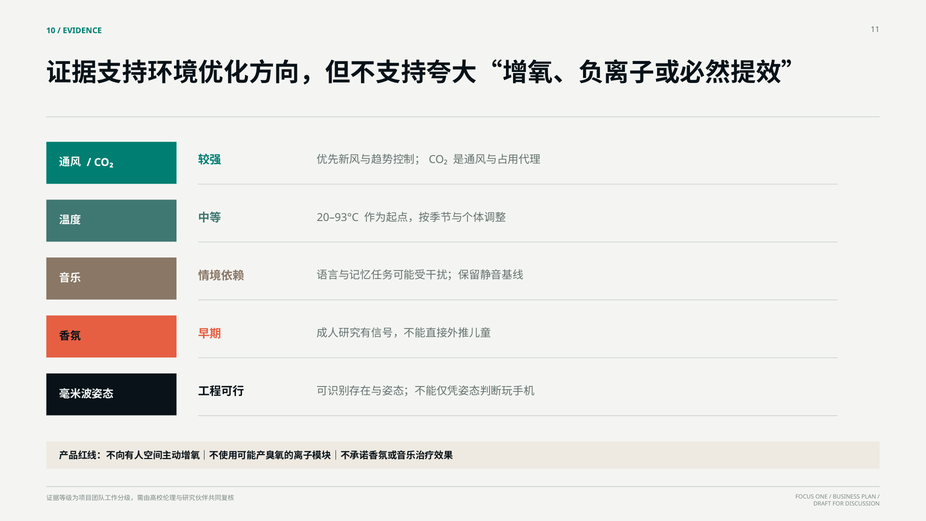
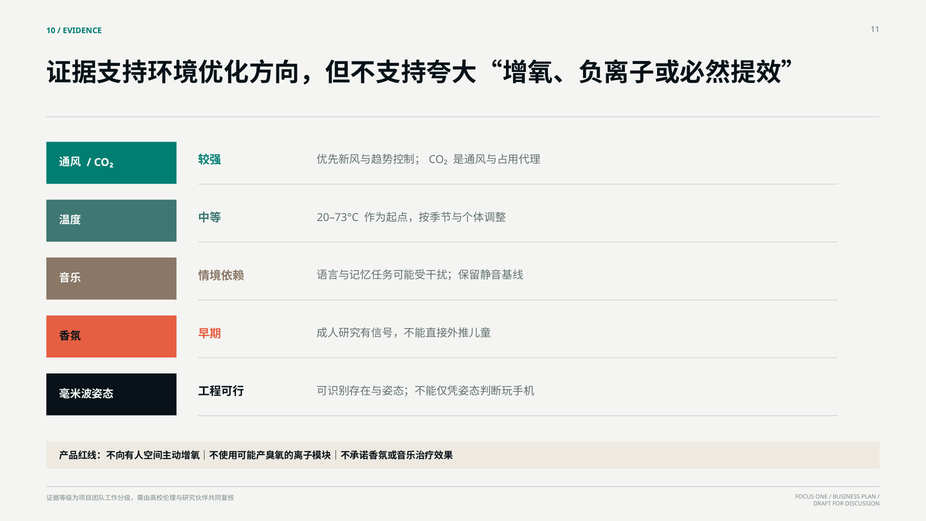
20–93°C: 20–93°C -> 20–73°C
